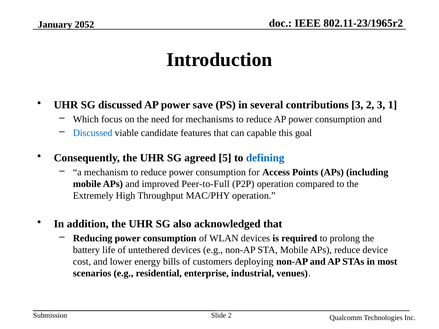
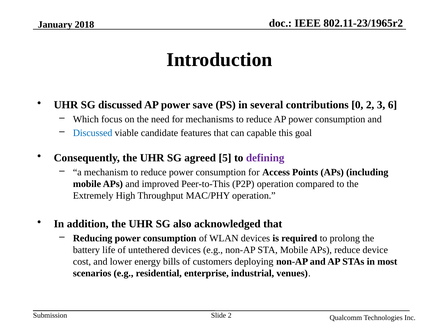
2052: 2052 -> 2018
contributions 3: 3 -> 0
1: 1 -> 6
defining colour: blue -> purple
Peer-to-Full: Peer-to-Full -> Peer-to-This
